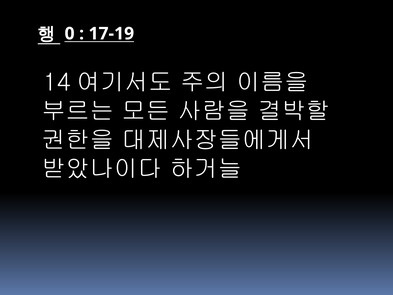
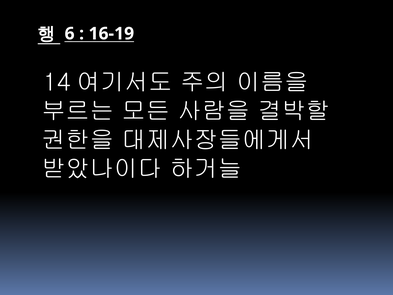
0: 0 -> 6
17-19: 17-19 -> 16-19
